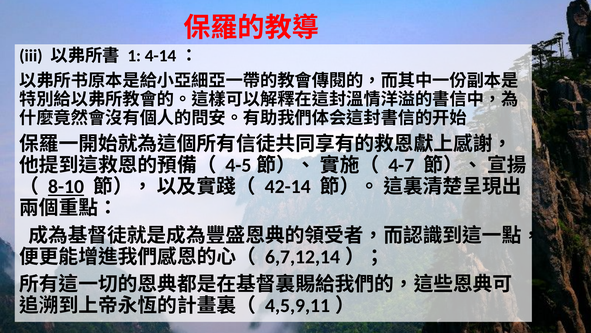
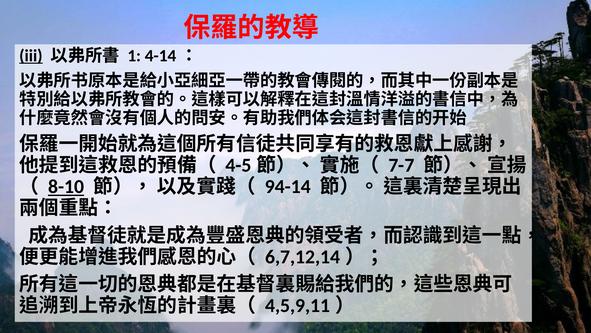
iii underline: none -> present
4-7: 4-7 -> 7-7
42-14: 42-14 -> 94-14
